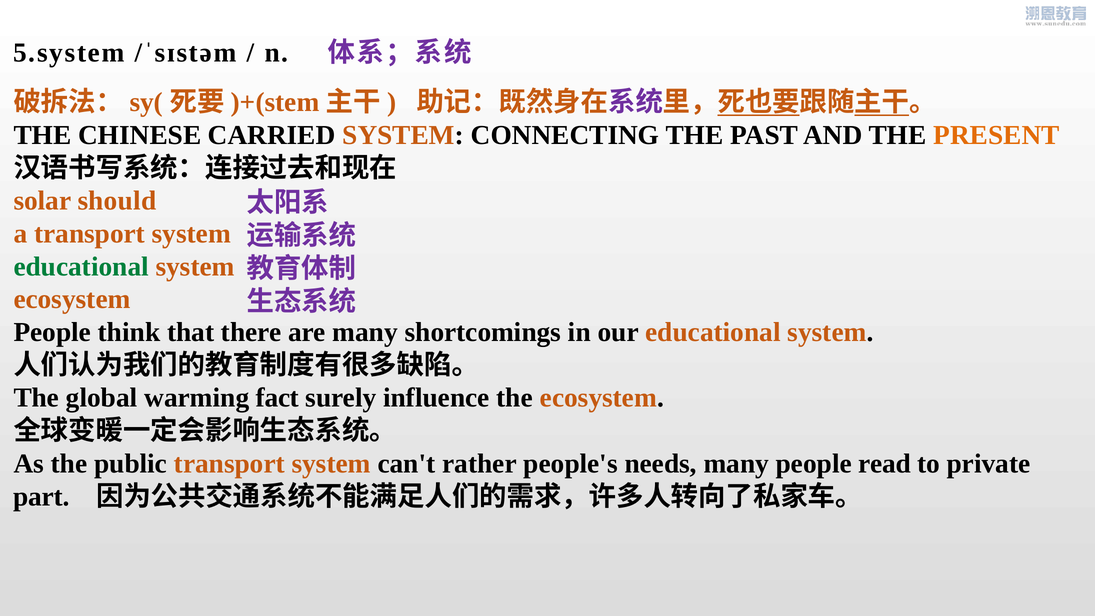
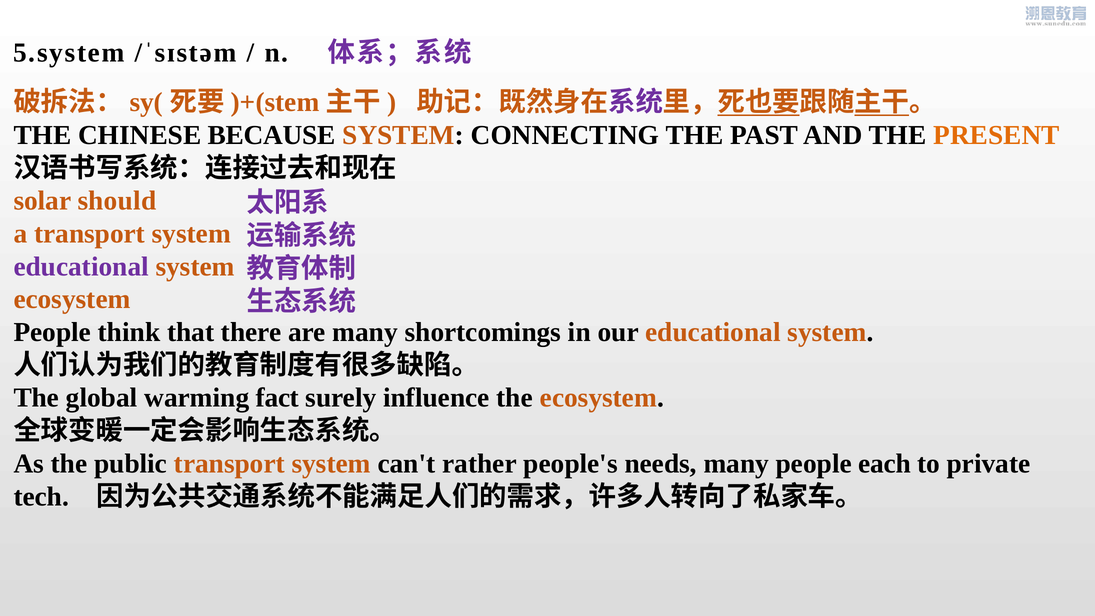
CARRIED: CARRIED -> BECAUSE
educational at (81, 266) colour: green -> purple
read: read -> each
part: part -> tech
